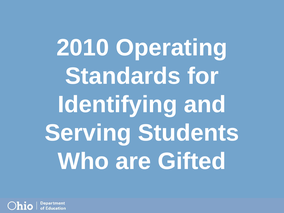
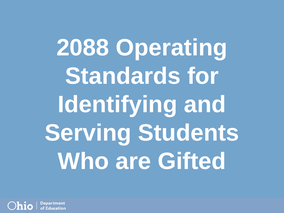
2010: 2010 -> 2088
